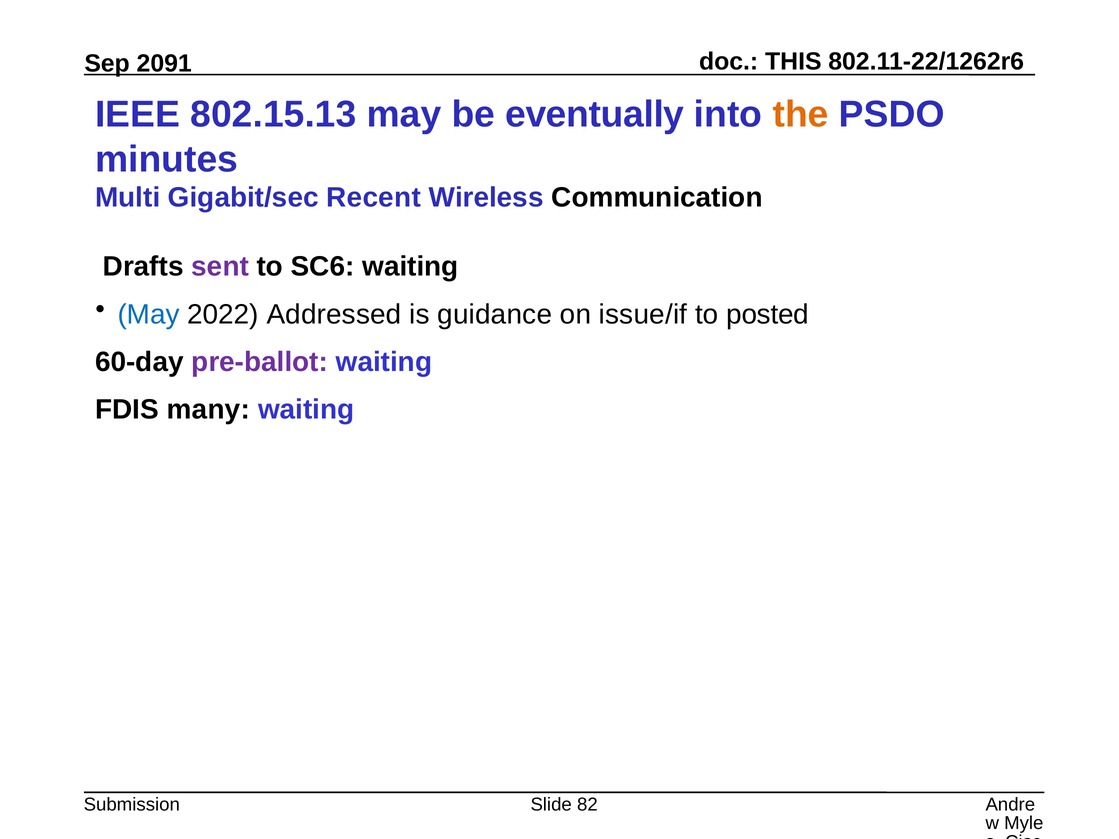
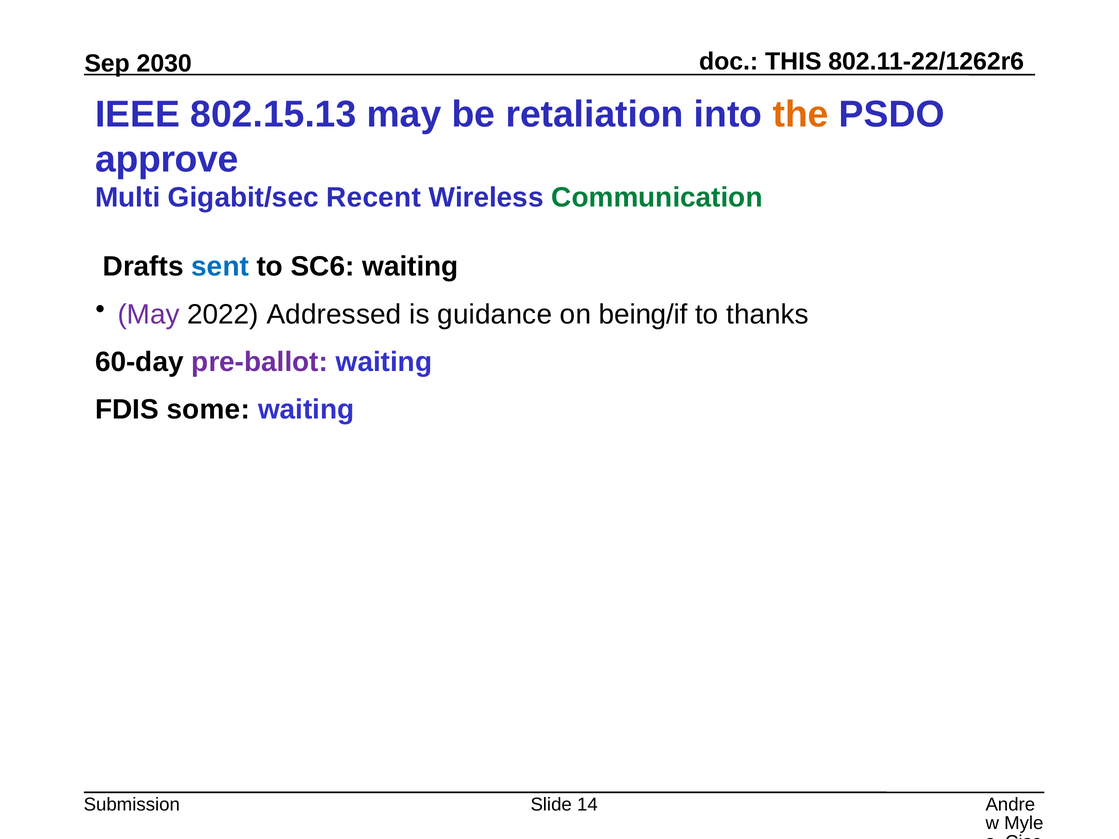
2091: 2091 -> 2030
eventually: eventually -> retaliation
minutes: minutes -> approve
Communication colour: black -> green
sent colour: purple -> blue
May at (149, 314) colour: blue -> purple
issue/if: issue/if -> being/if
posted: posted -> thanks
many: many -> some
82: 82 -> 14
